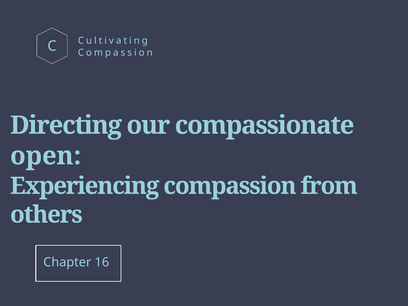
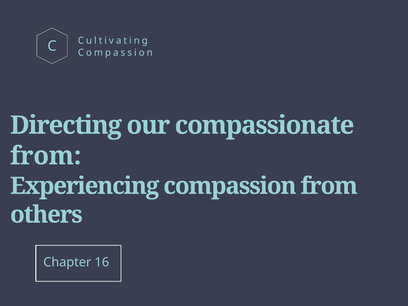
open at (46, 156): open -> from
